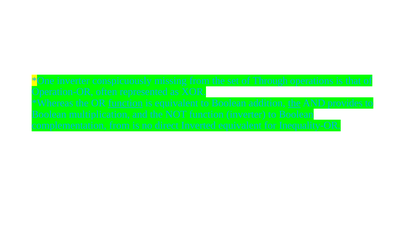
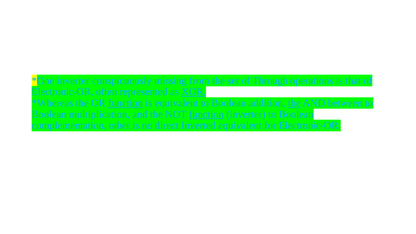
Operation-OR at (62, 92): Operation-OR -> Electronic-OR
XOR underline: none -> present
provides: provides -> between
function at (206, 114) underline: none -> present
complementation from: from -> other
for Inequality-OR: Inequality-OR -> Electronic-OR
